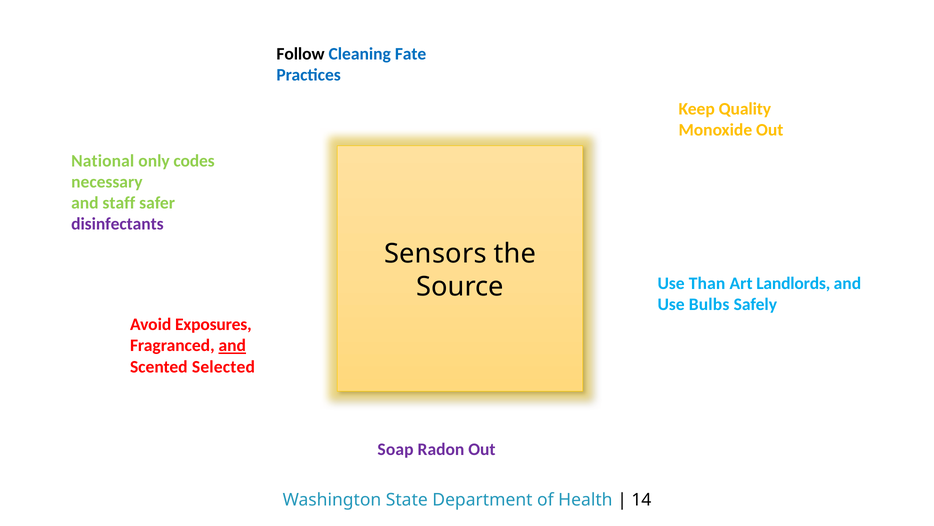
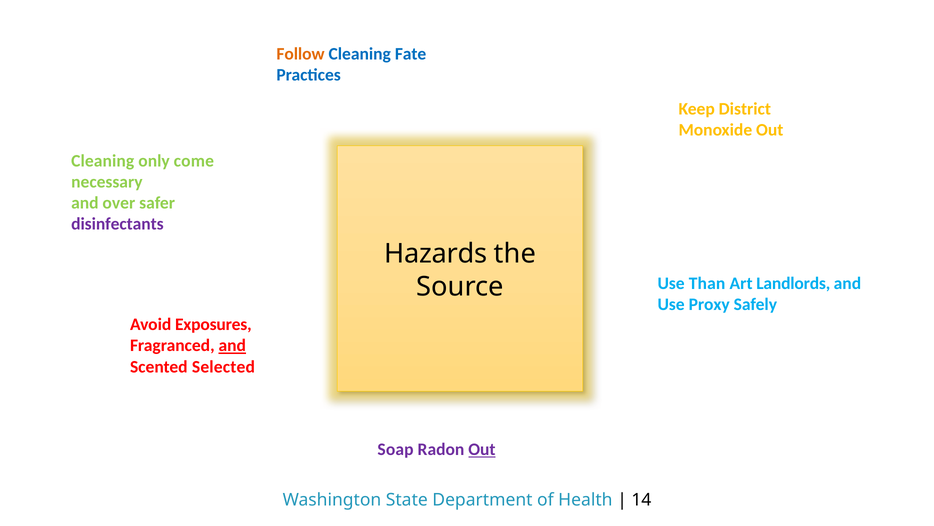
Follow colour: black -> orange
Quality: Quality -> District
National at (103, 161): National -> Cleaning
codes: codes -> come
staff: staff -> over
Sensors: Sensors -> Hazards
Bulbs: Bulbs -> Proxy
Out at (482, 449) underline: none -> present
